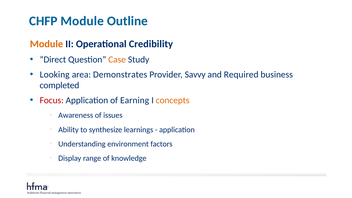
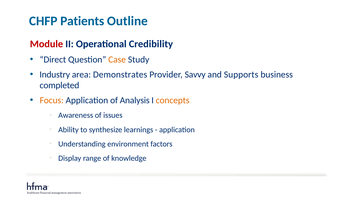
CHFP Module: Module -> Patients
Module at (46, 44) colour: orange -> red
Looking: Looking -> Industry
Required: Required -> Supports
Focus colour: red -> orange
Earning: Earning -> Analysis
